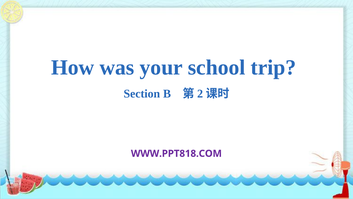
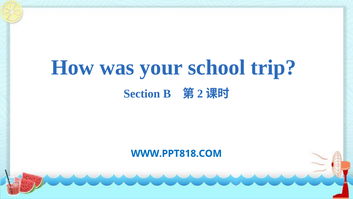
WWW.PPT818.COM colour: purple -> blue
